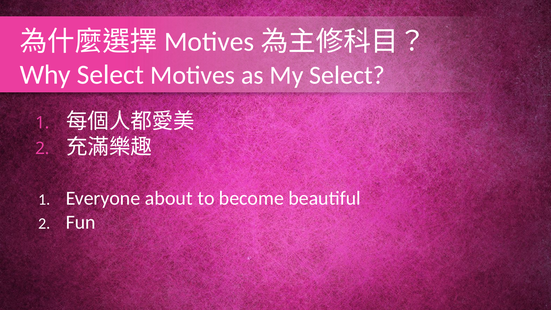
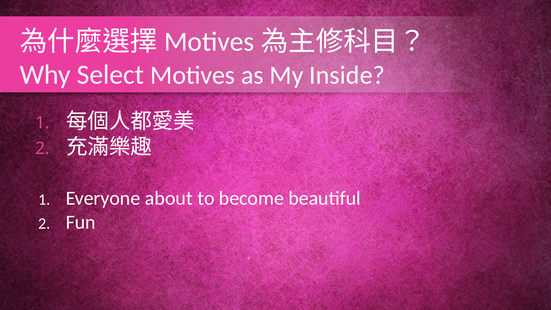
My Select: Select -> Inside
